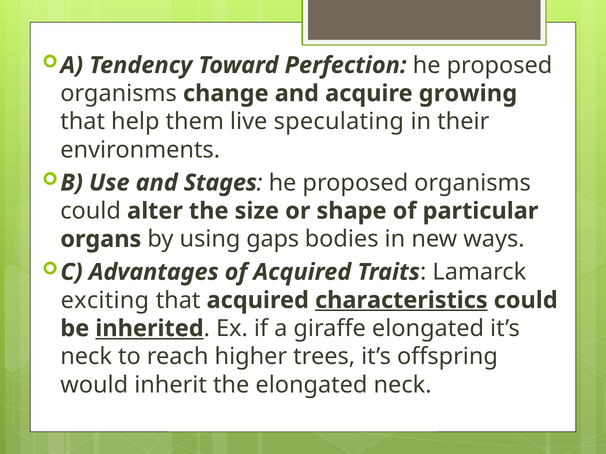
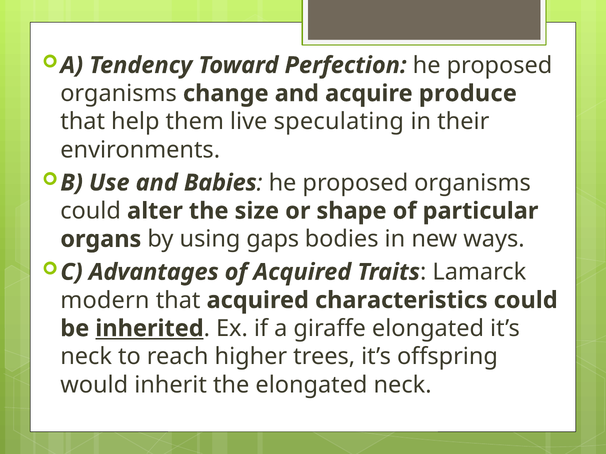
growing: growing -> produce
Stages: Stages -> Babies
exciting: exciting -> modern
characteristics underline: present -> none
